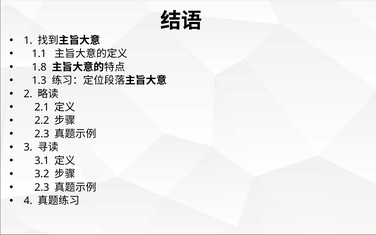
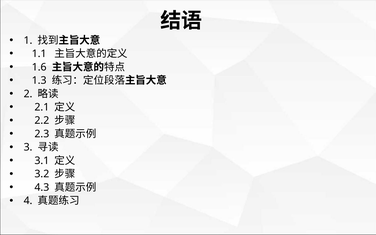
1.8: 1.8 -> 1.6
2.3 at (42, 187): 2.3 -> 4.3
